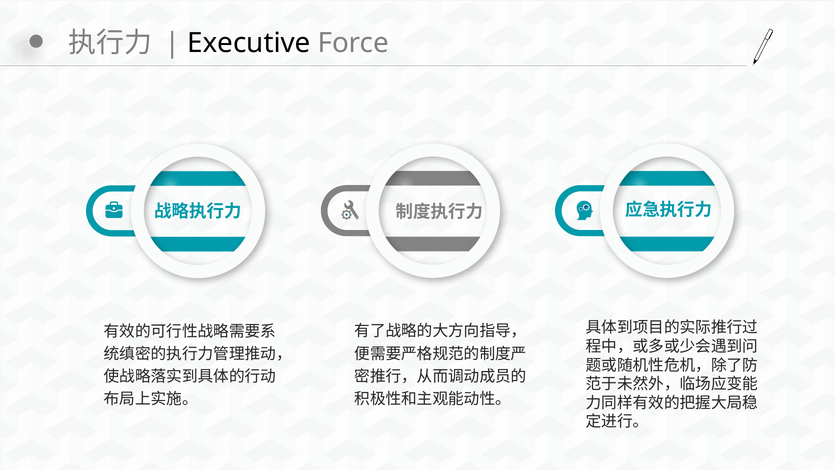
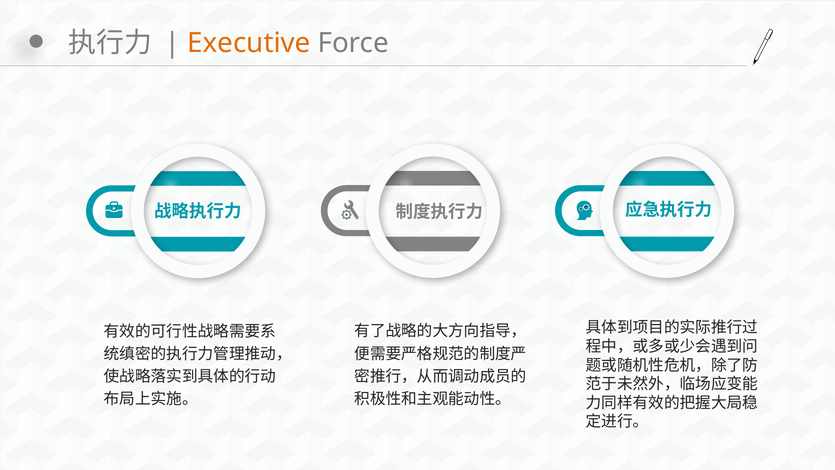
Executive colour: black -> orange
